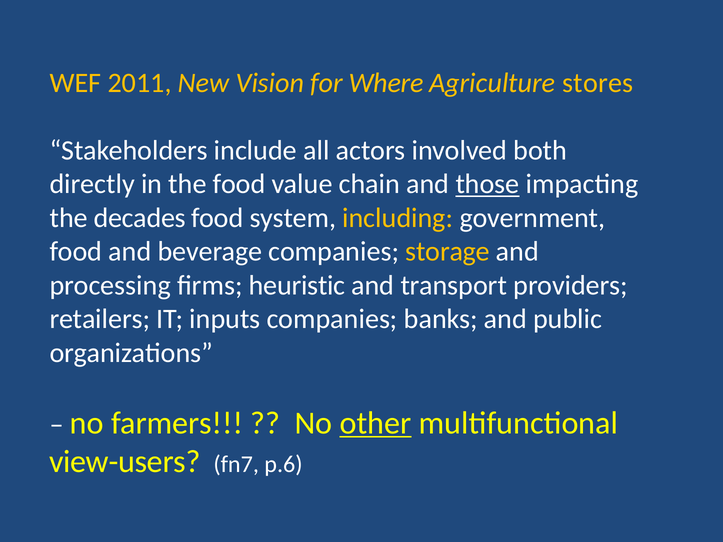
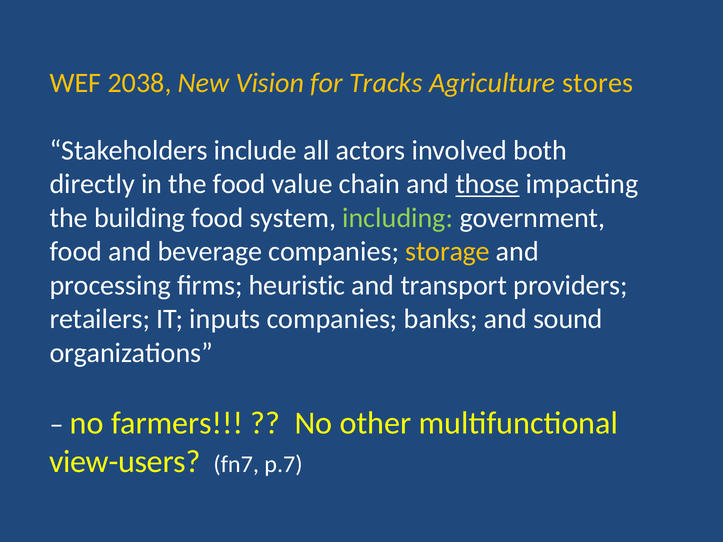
2011: 2011 -> 2038
Where: Where -> Tracks
decades: decades -> building
including colour: yellow -> light green
public: public -> sound
other underline: present -> none
p.6: p.6 -> p.7
